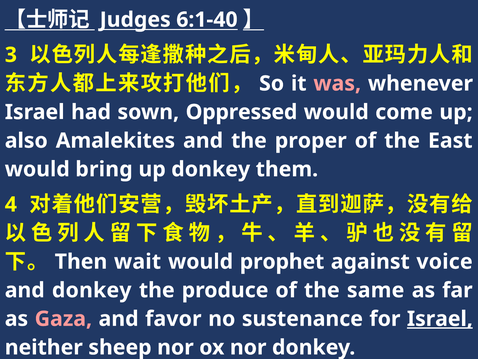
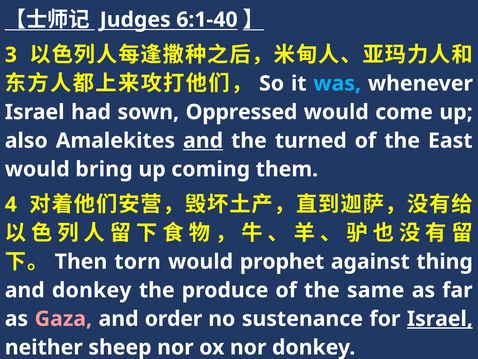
was colour: pink -> light blue
and at (203, 141) underline: none -> present
proper: proper -> turned
up donkey: donkey -> coming
wait: wait -> torn
voice: voice -> thing
favor: favor -> order
